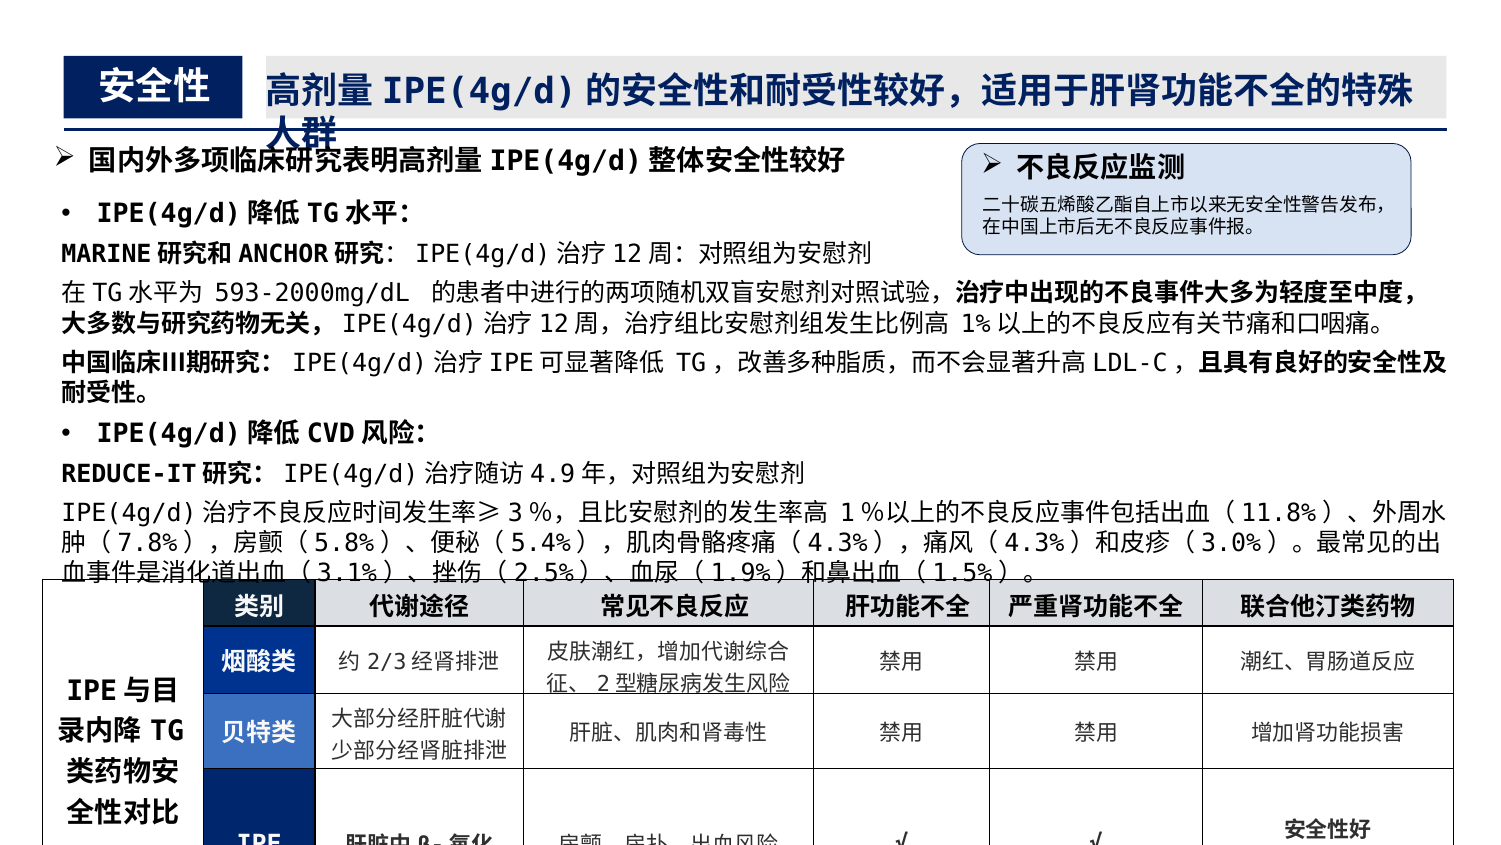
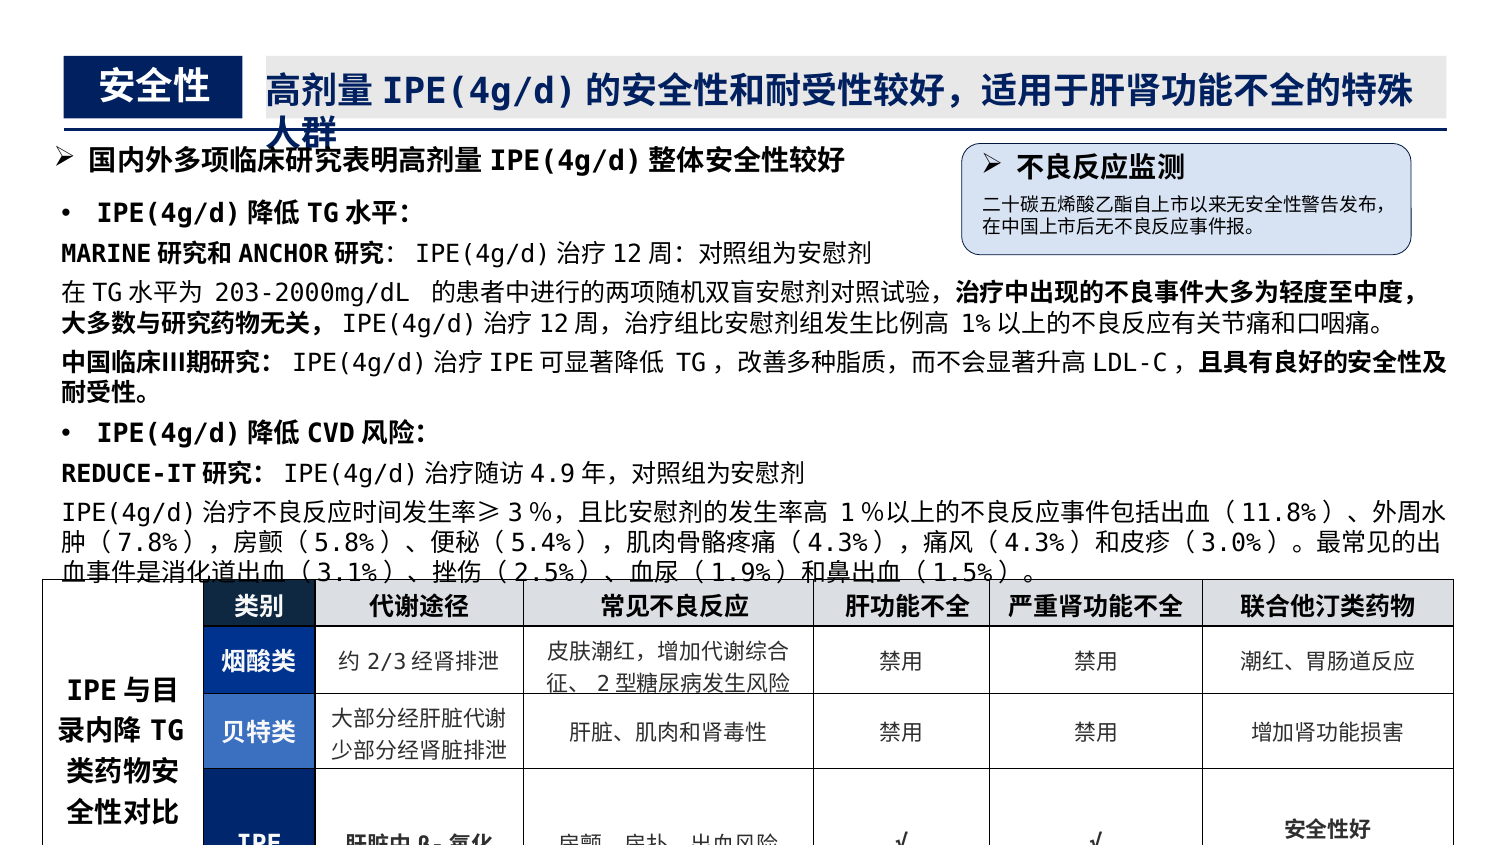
593-2000mg/dL: 593-2000mg/dL -> 203-2000mg/dL
